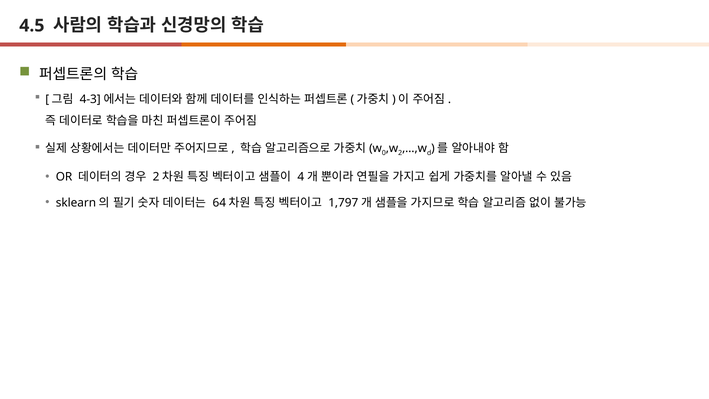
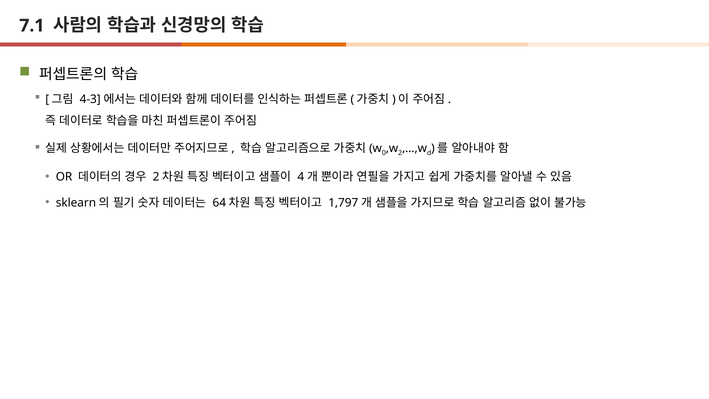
4.5: 4.5 -> 7.1
